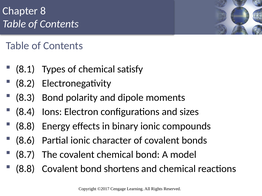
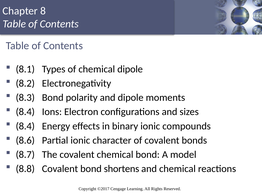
chemical satisfy: satisfy -> dipole
8.8 at (25, 126): 8.8 -> 8.4
